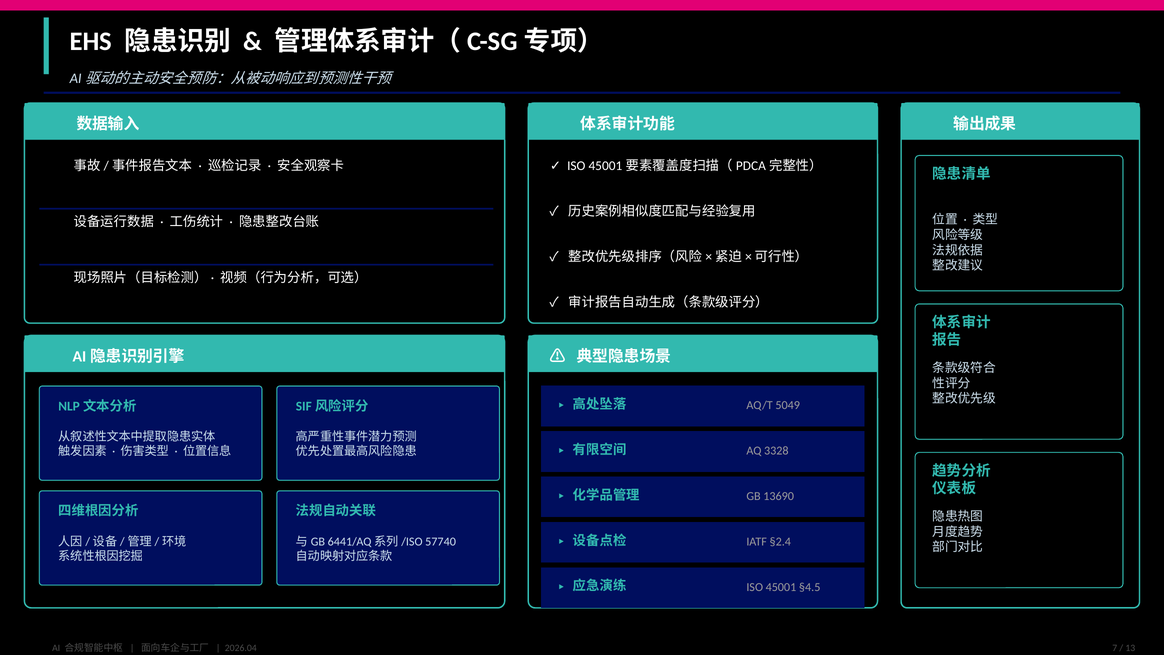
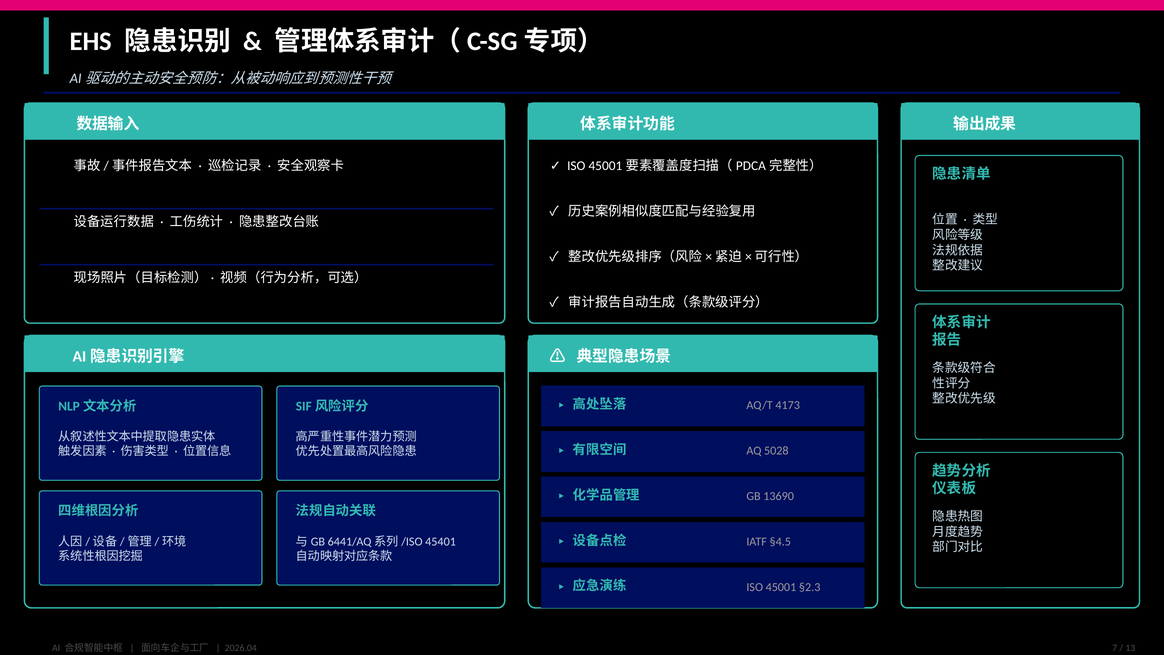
5049: 5049 -> 4173
3328: 3328 -> 5028
§2.4: §2.4 -> §4.5
57740: 57740 -> 45401
§4.5: §4.5 -> §2.3
